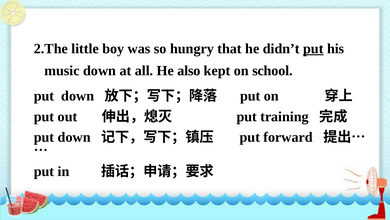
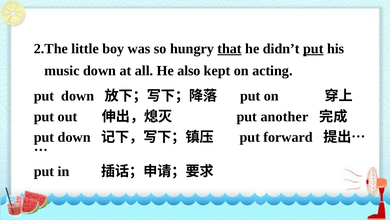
that underline: none -> present
school: school -> acting
training: training -> another
